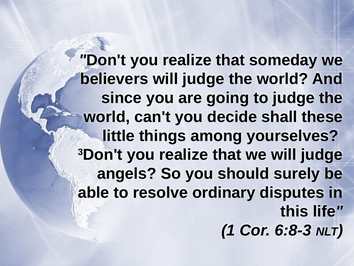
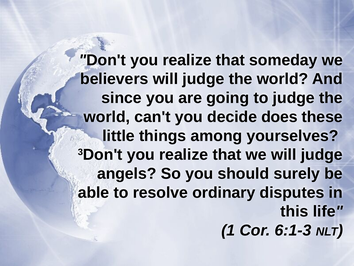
shall: shall -> does
6:8-3: 6:8-3 -> 6:1-3
